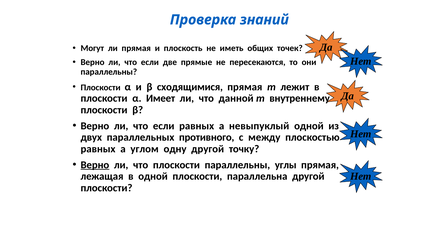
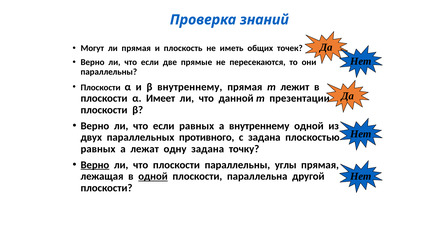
β сходящимися: сходящимися -> внутреннему
внутреннему: внутреннему -> презентации
а невыпуклый: невыпуклый -> внутреннему
с между: между -> задана
углом: углом -> лежат
одну другой: другой -> задана
одной at (153, 177) underline: none -> present
